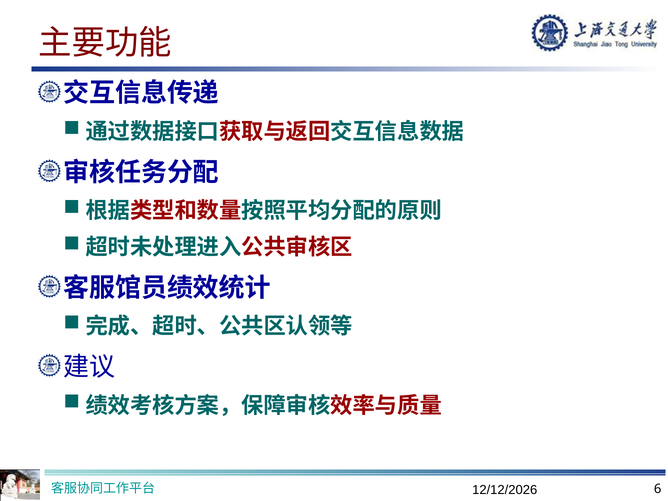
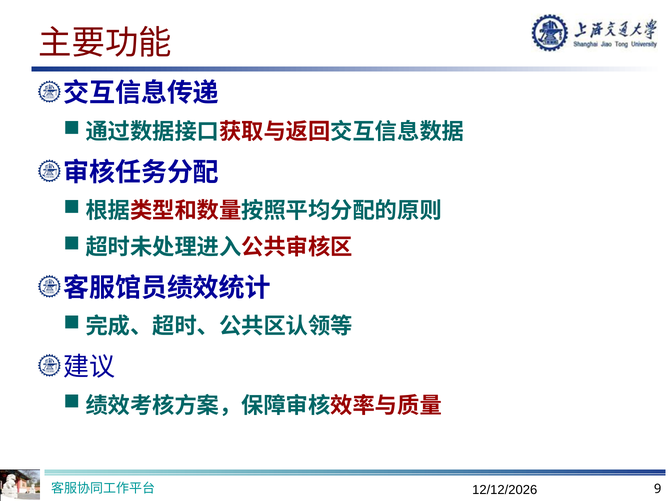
6: 6 -> 9
